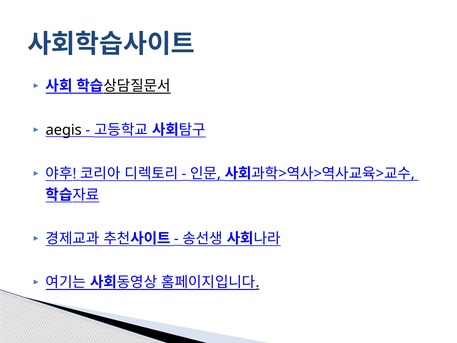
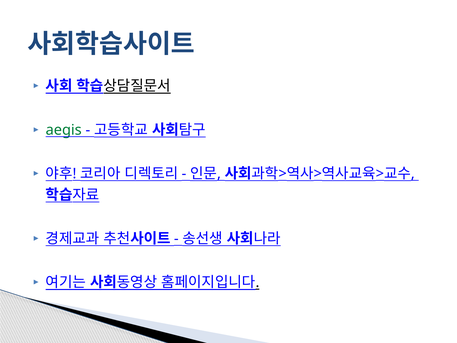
aegis colour: black -> green
